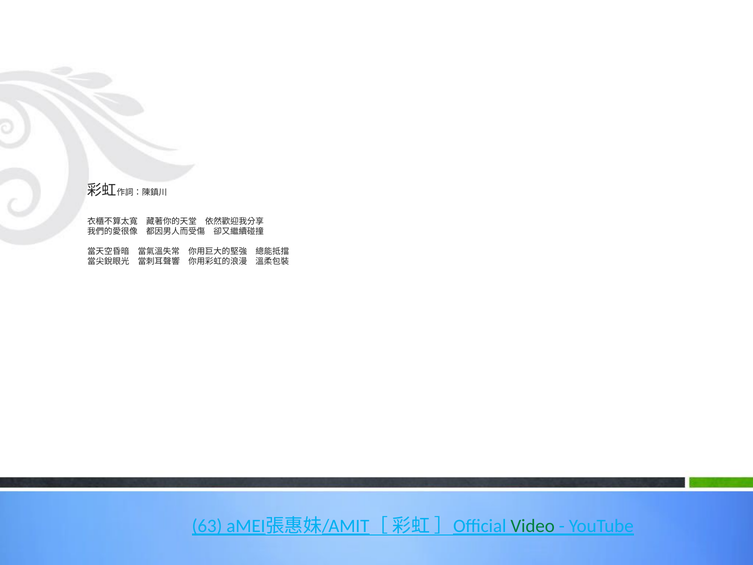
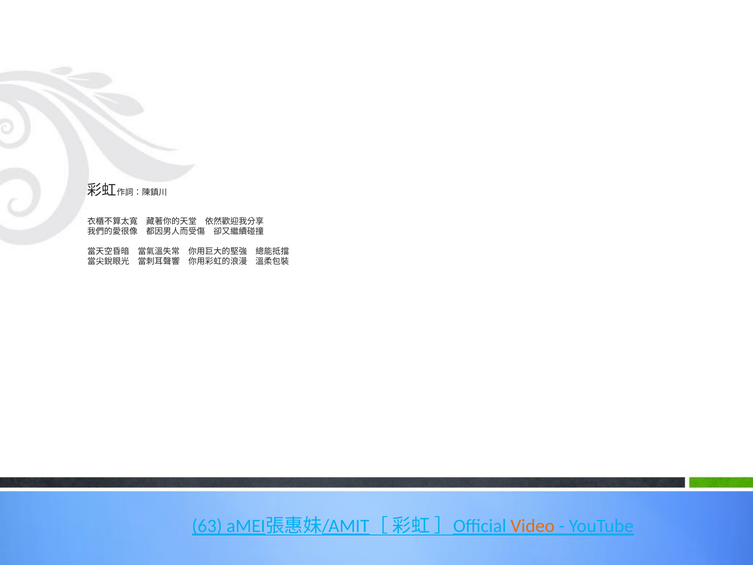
Video colour: green -> orange
